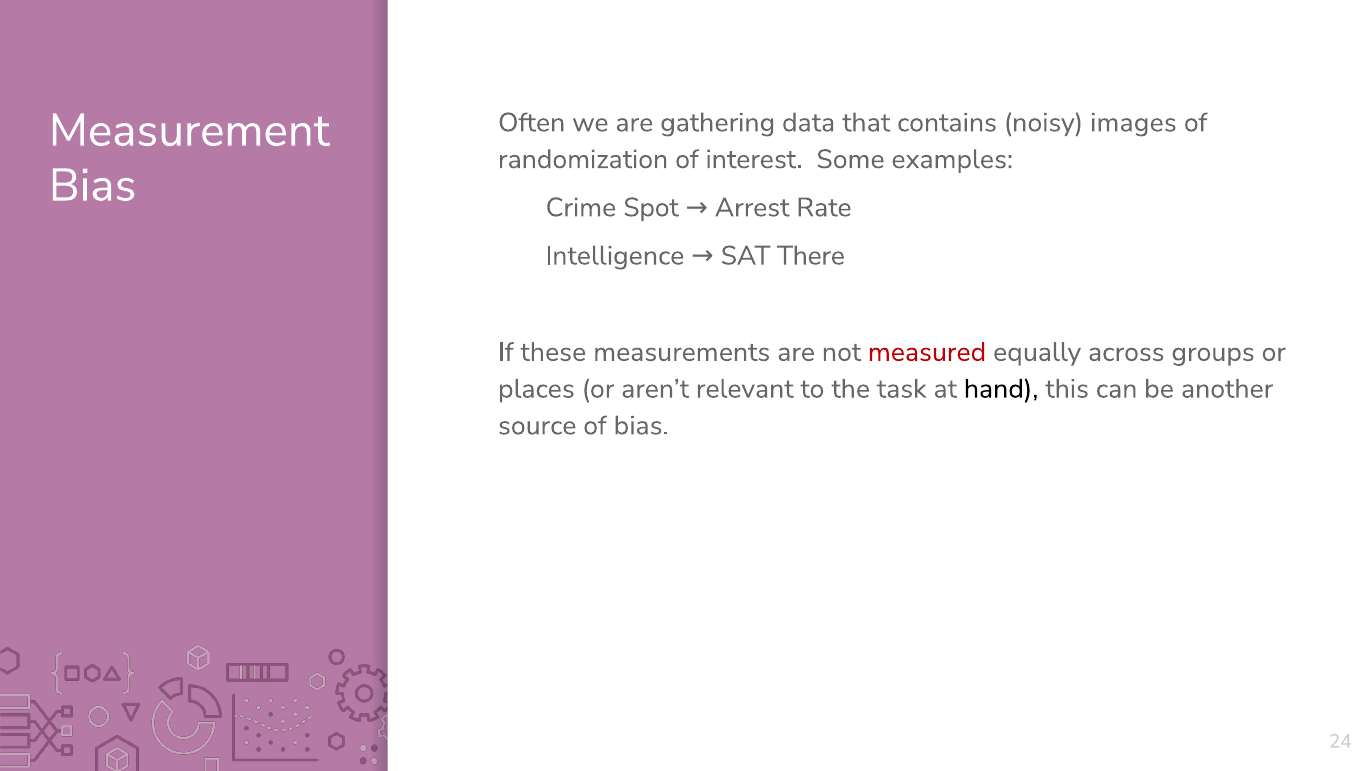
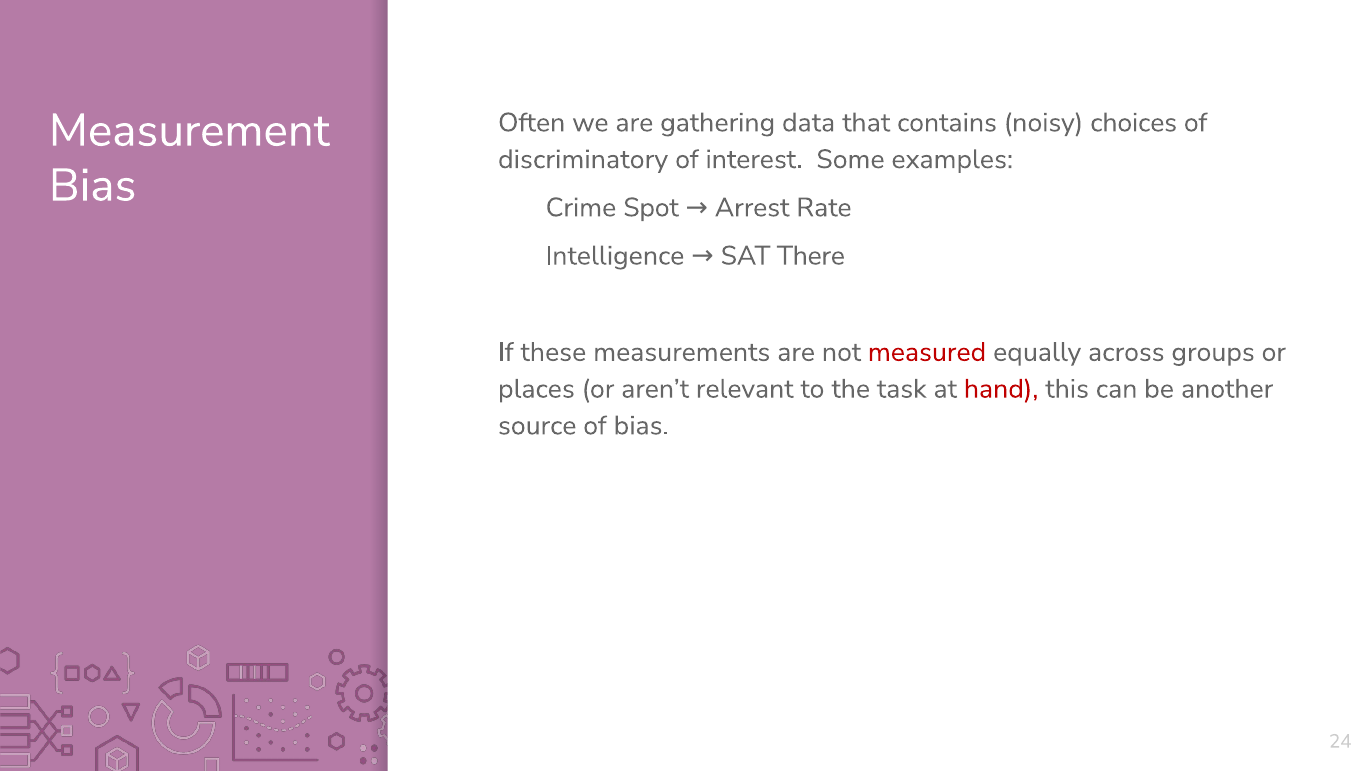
images: images -> choices
randomization: randomization -> discriminatory
hand colour: black -> red
